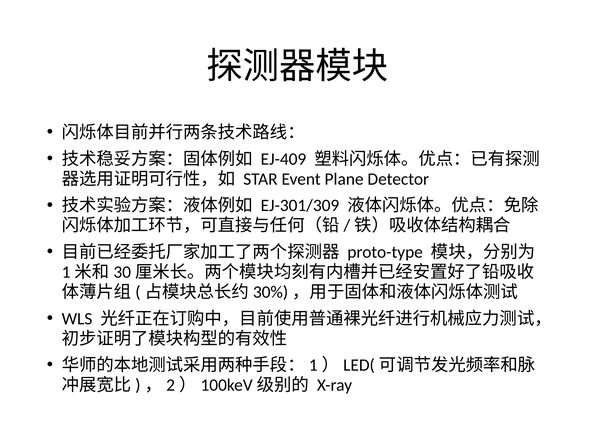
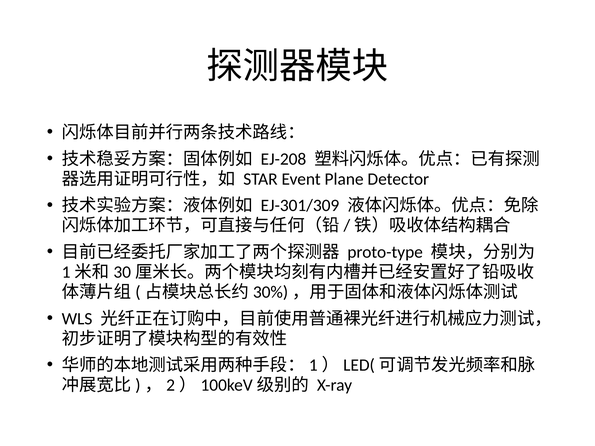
EJ-409: EJ-409 -> EJ-208
